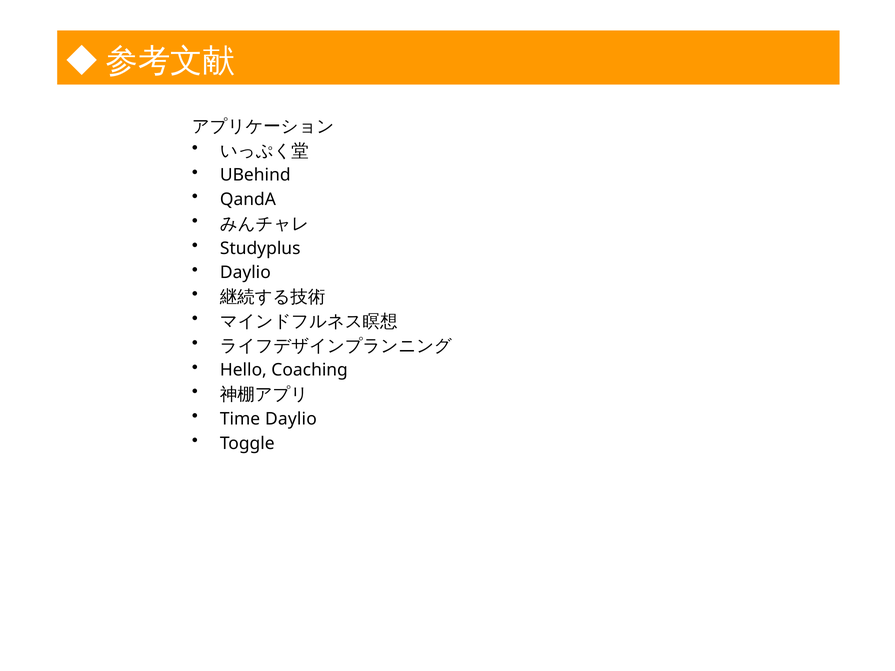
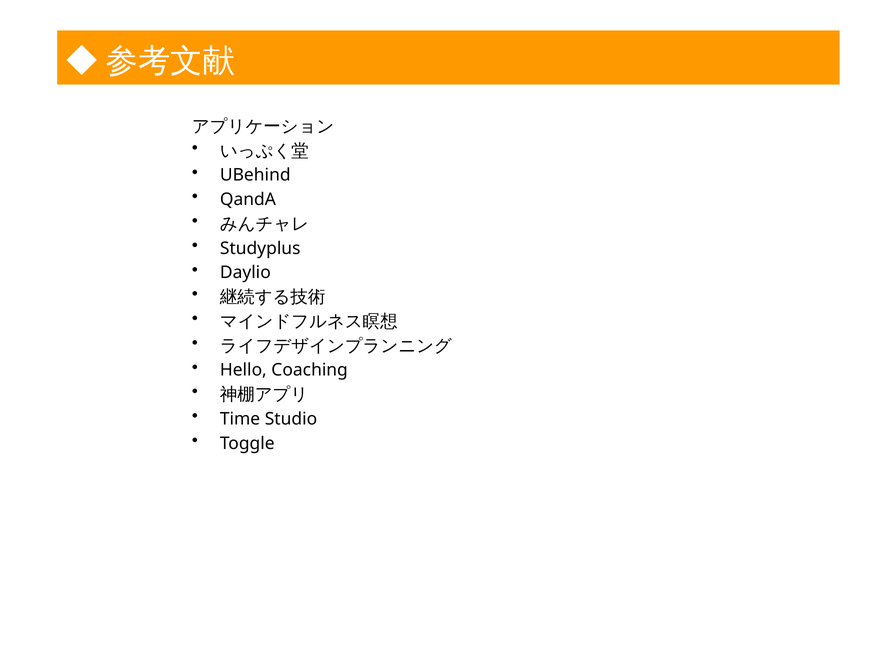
Time Daylio: Daylio -> Studio
